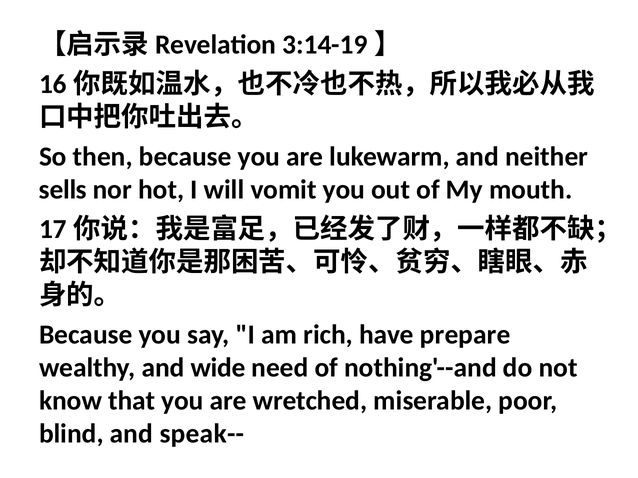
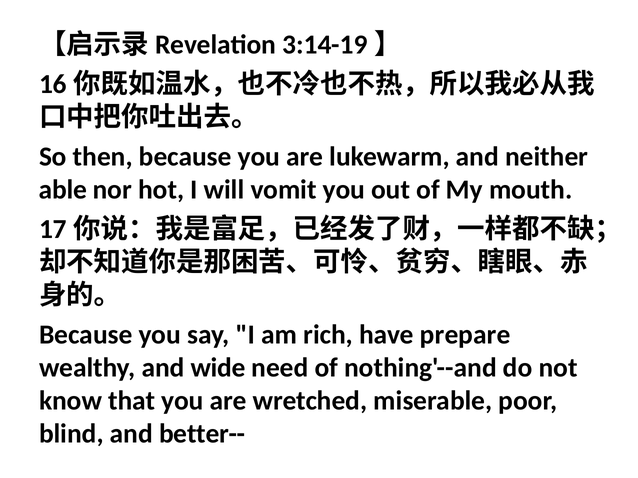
sells: sells -> able
speak--: speak-- -> better--
